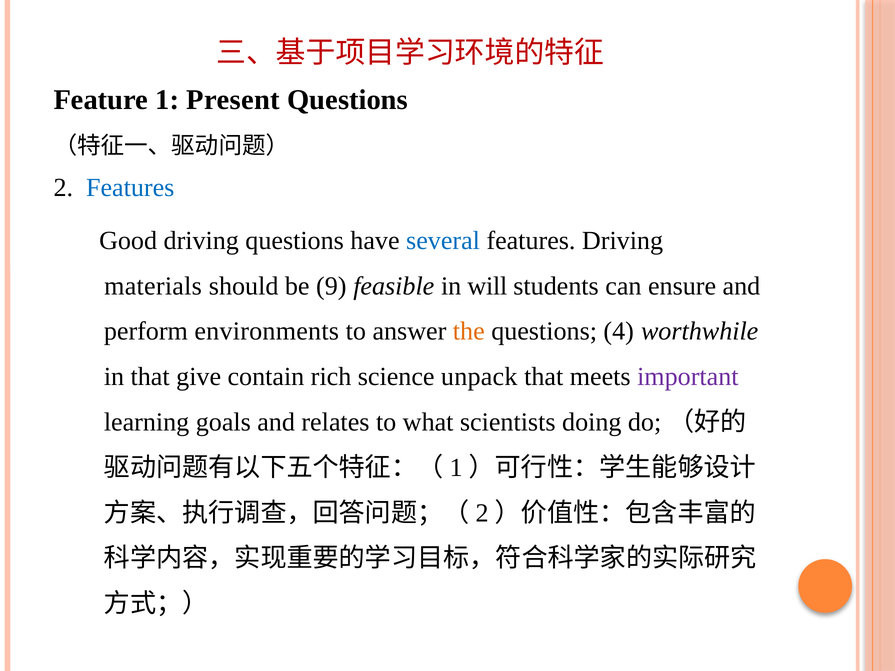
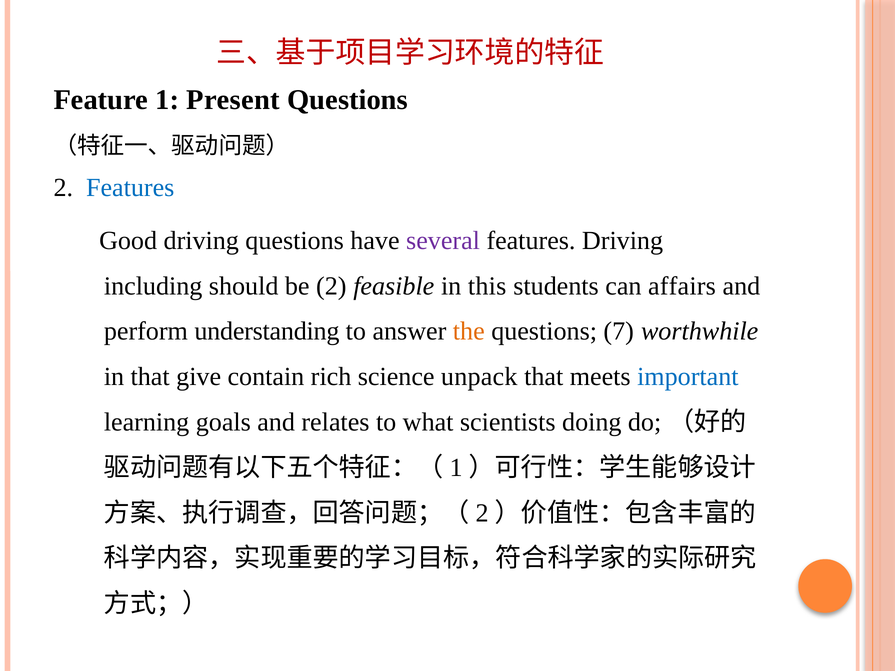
several colour: blue -> purple
materials: materials -> including
be 9: 9 -> 2
will: will -> this
ensure: ensure -> affairs
environments: environments -> understanding
4: 4 -> 7
important colour: purple -> blue
